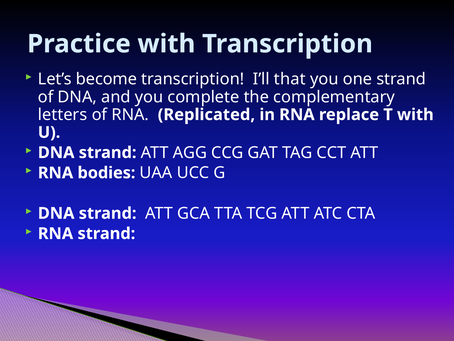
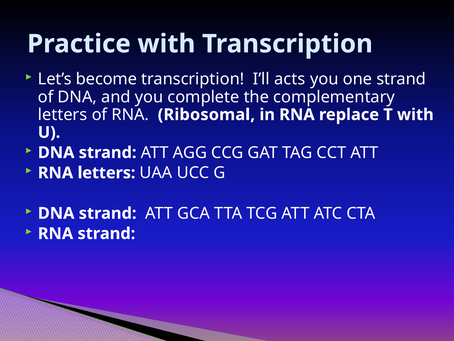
that: that -> acts
Replicated: Replicated -> Ribosomal
RNA bodies: bodies -> letters
